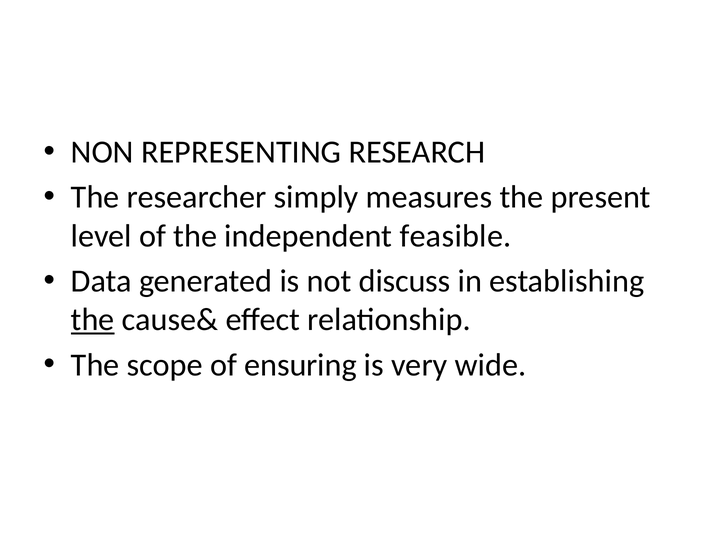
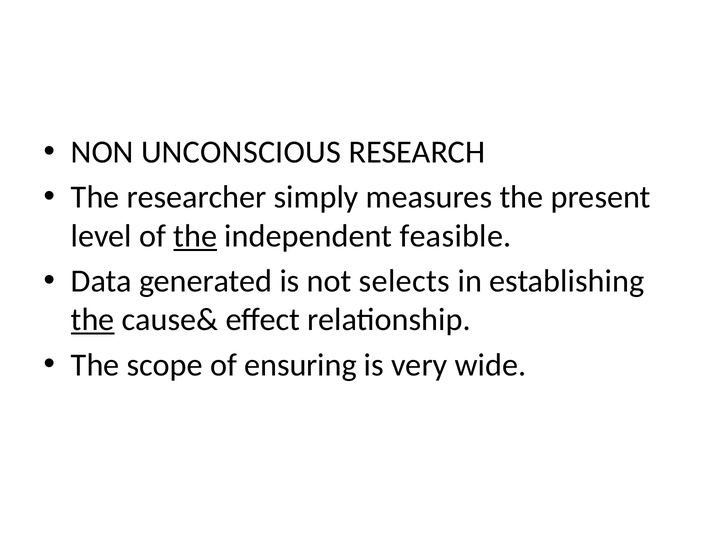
REPRESENTING: REPRESENTING -> UNCONSCIOUS
the at (195, 236) underline: none -> present
discuss: discuss -> selects
